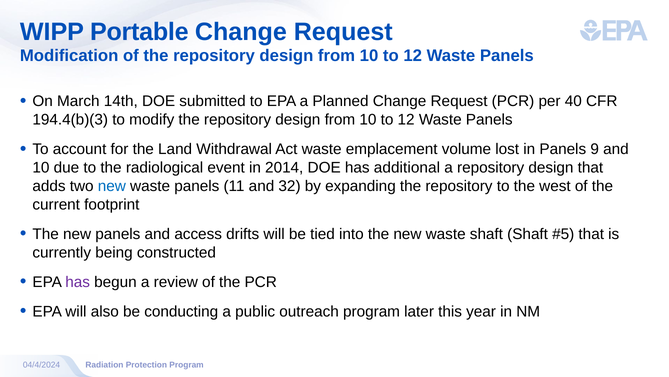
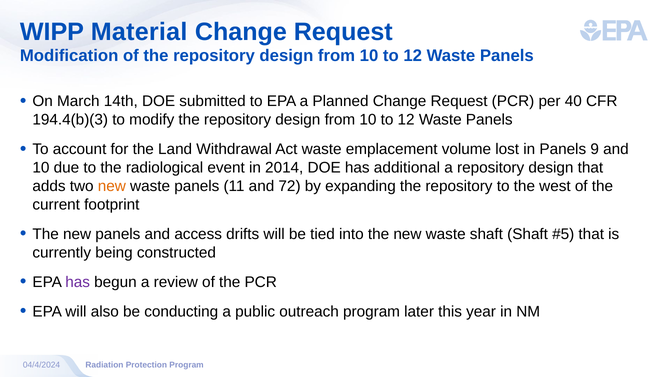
Portable: Portable -> Material
new at (112, 186) colour: blue -> orange
32: 32 -> 72
